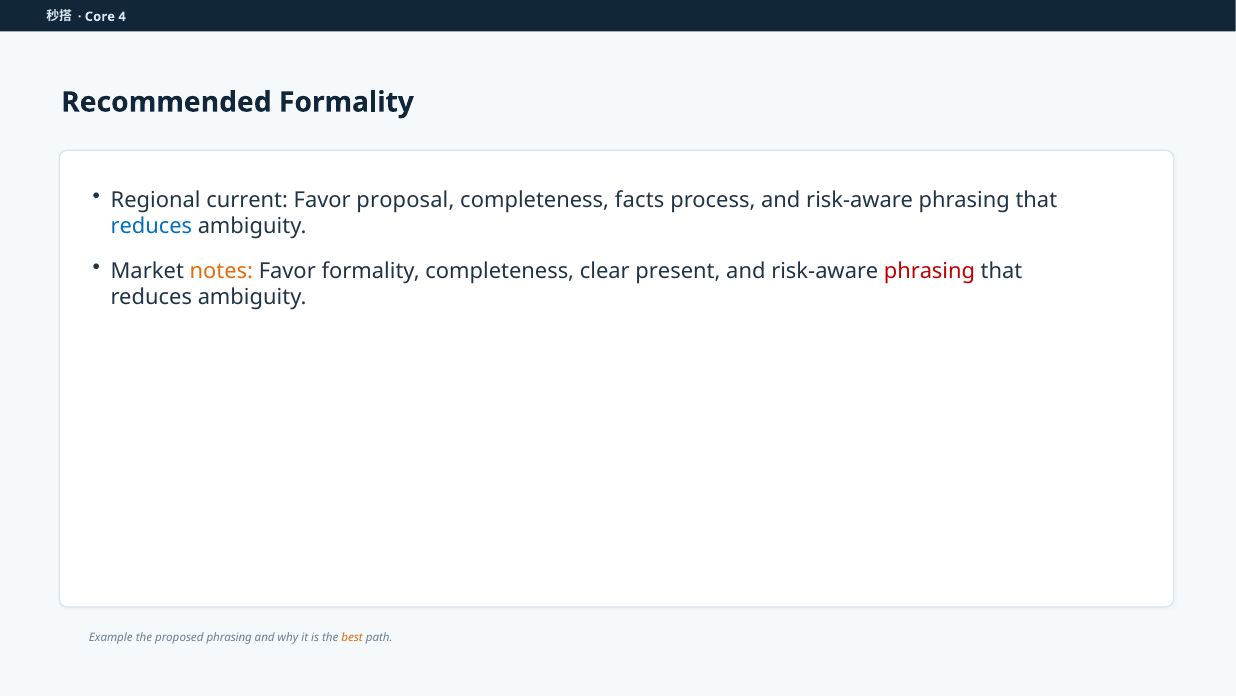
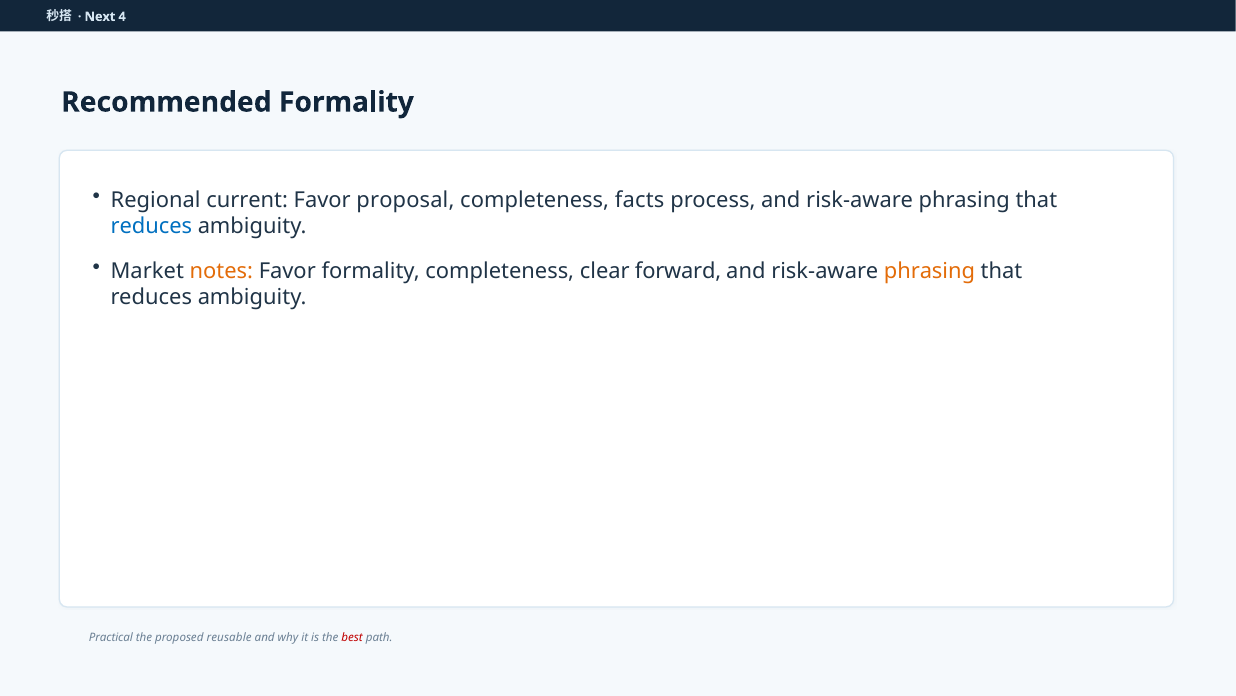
Core: Core -> Next
present: present -> forward
phrasing at (929, 271) colour: red -> orange
Example: Example -> Practical
proposed phrasing: phrasing -> reusable
best colour: orange -> red
